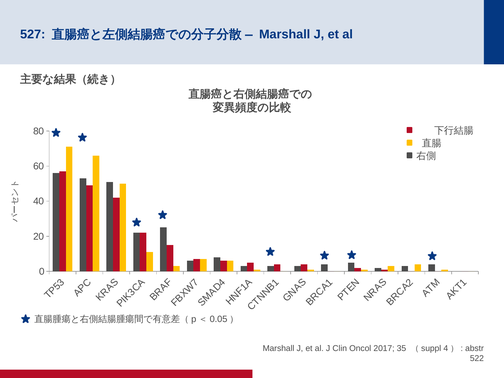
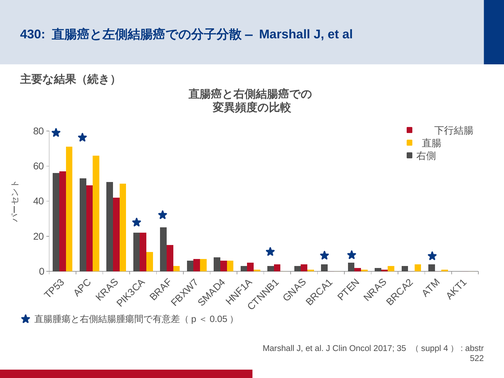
527: 527 -> 430
